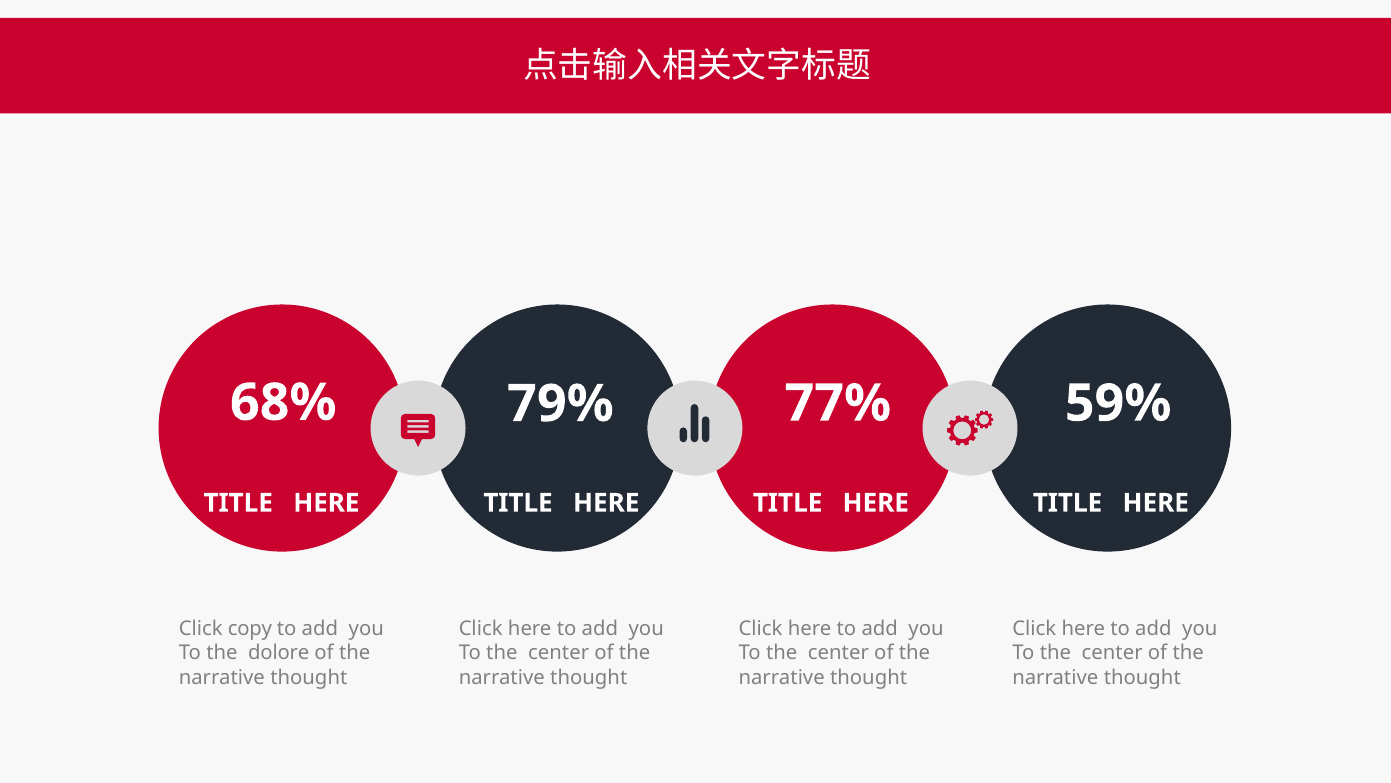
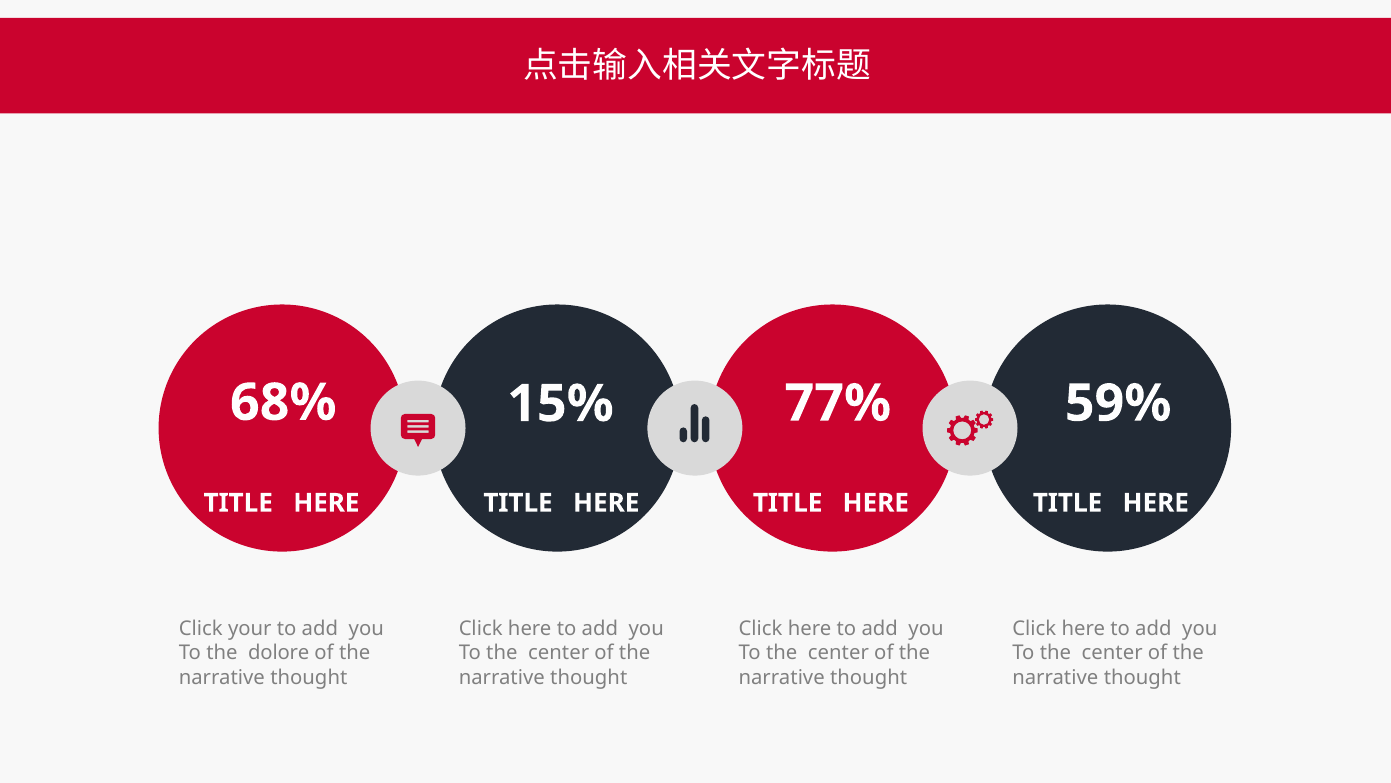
79%: 79% -> 15%
copy: copy -> your
